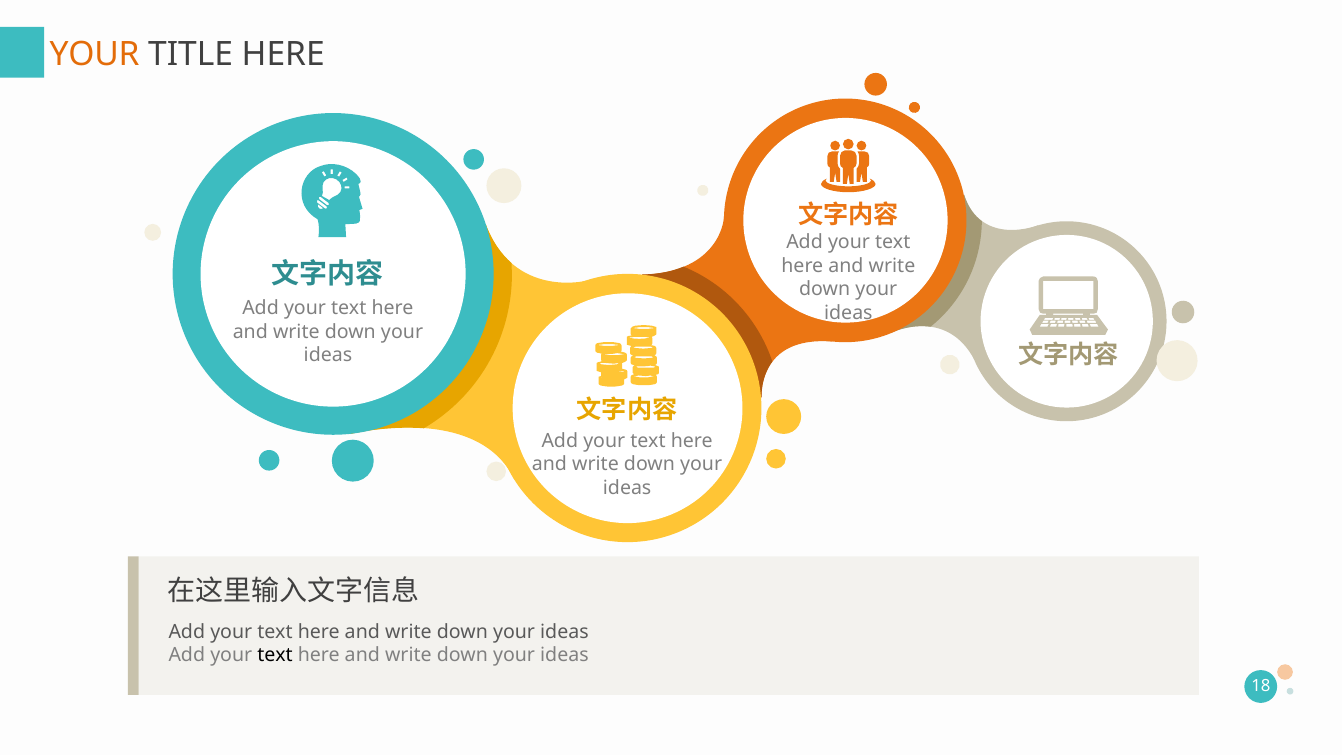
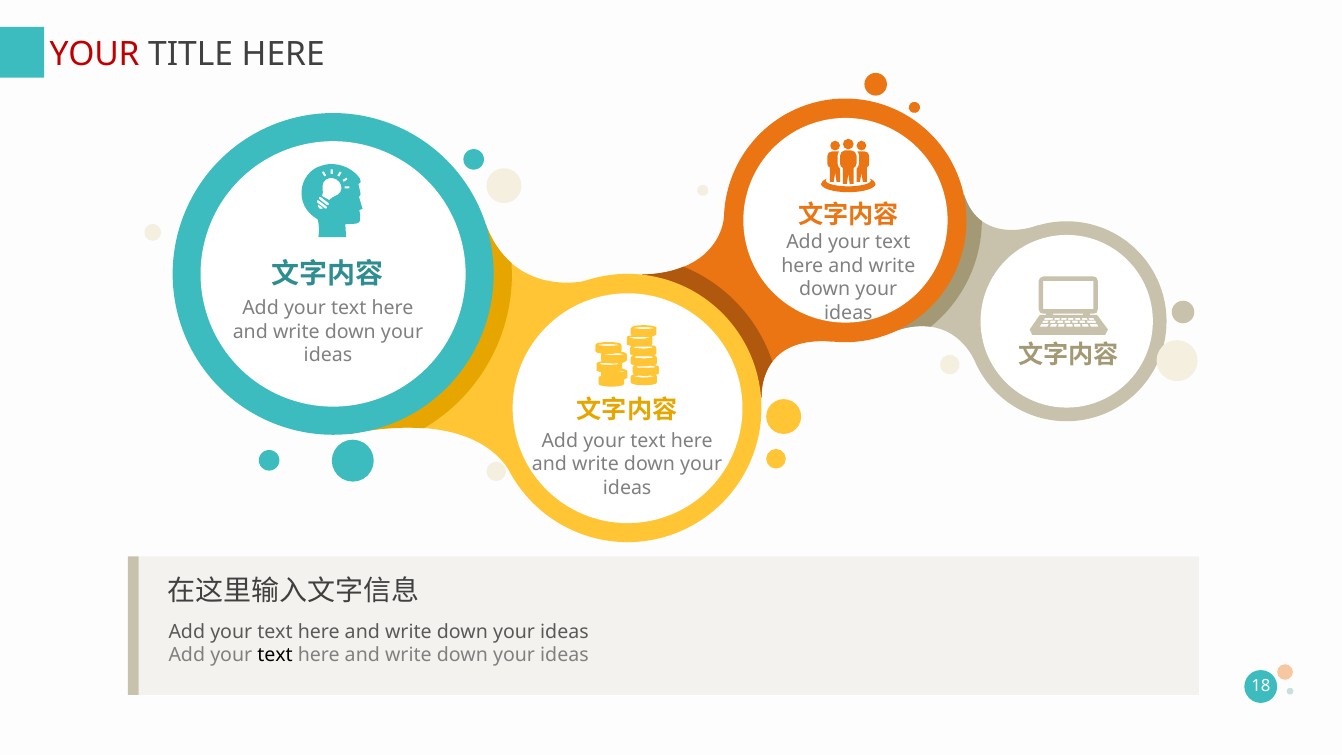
YOUR at (95, 54) colour: orange -> red
